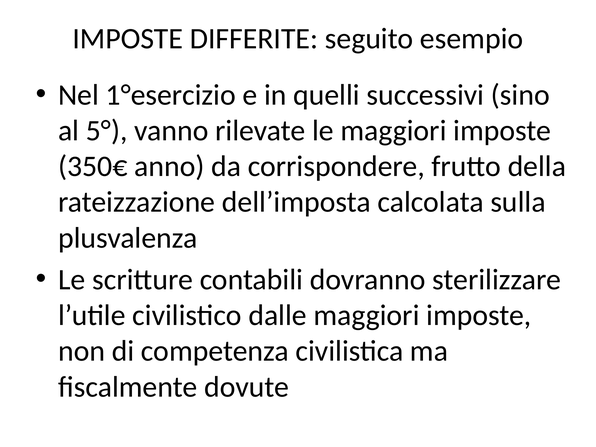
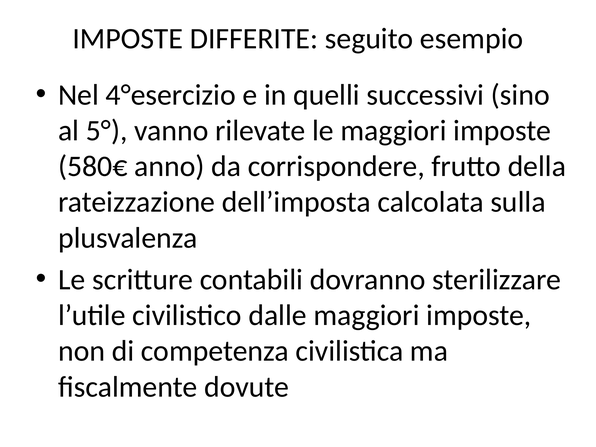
1°esercizio: 1°esercizio -> 4°esercizio
350€: 350€ -> 580€
